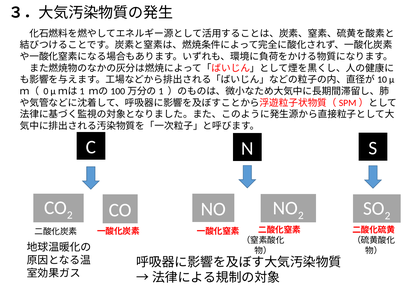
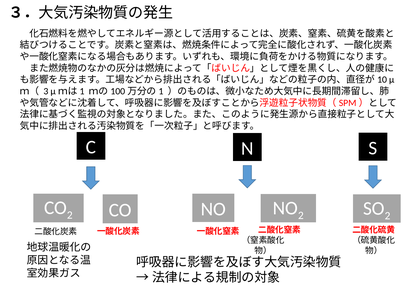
0: 0 -> 3
